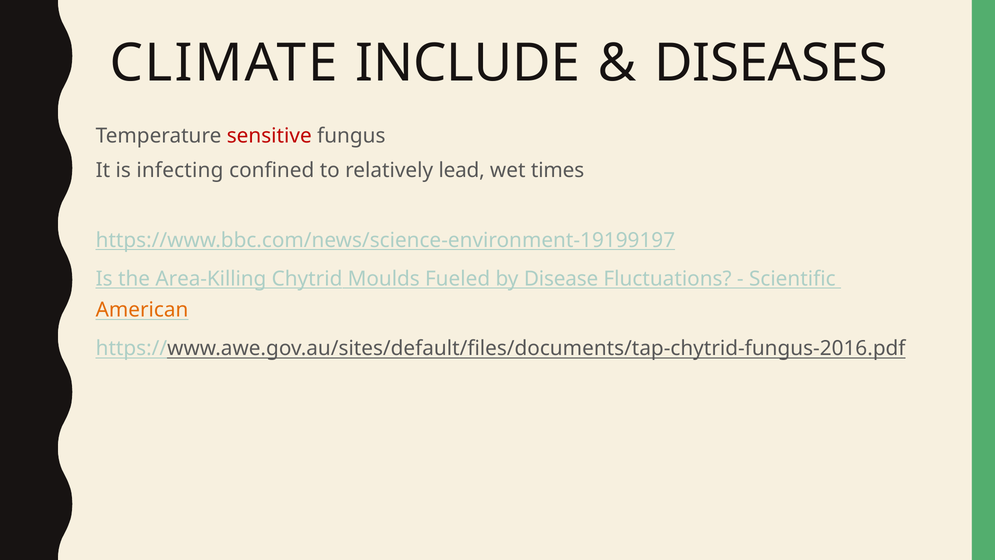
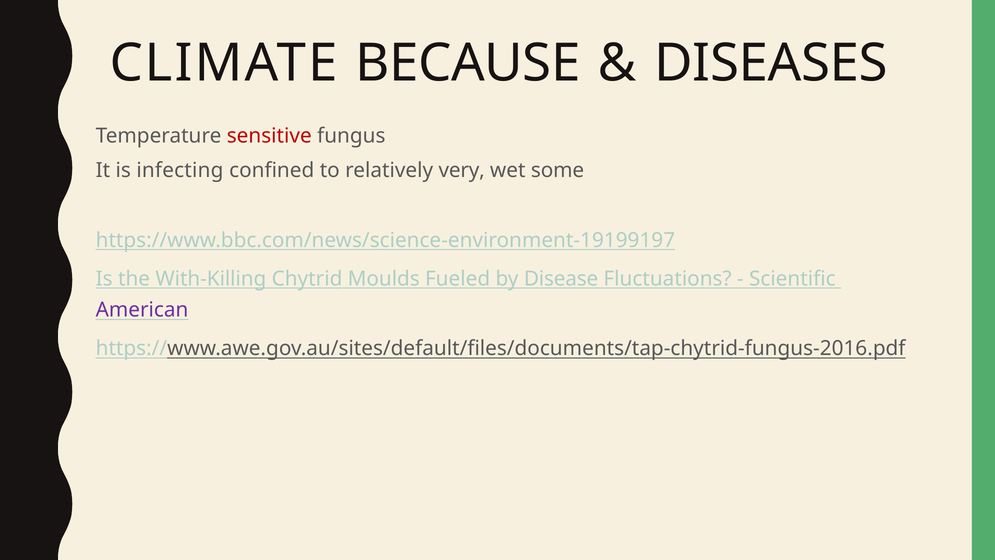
INCLUDE: INCLUDE -> BECAUSE
lead: lead -> very
times: times -> some
Area-Killing: Area-Killing -> With-Killing
American colour: orange -> purple
